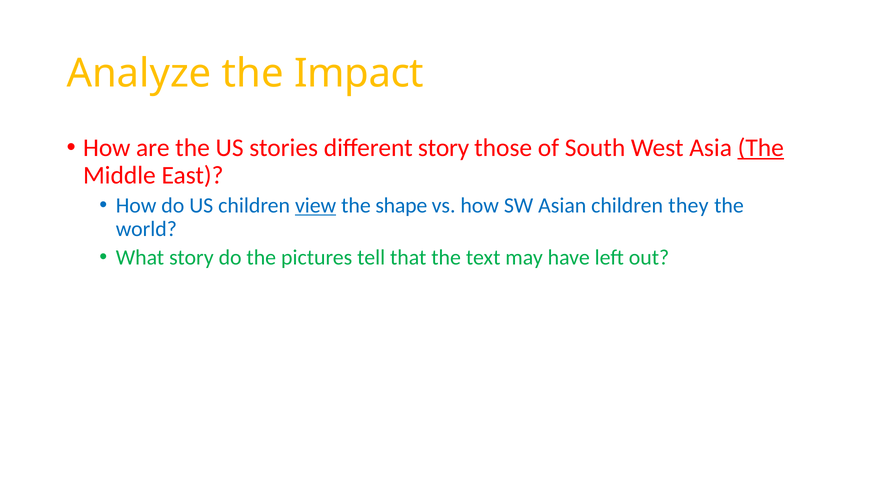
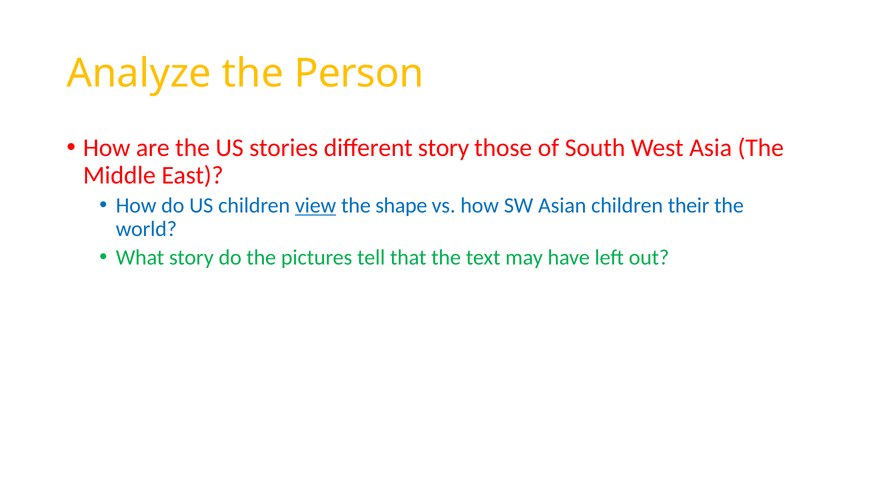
Impact: Impact -> Person
The at (761, 148) underline: present -> none
they: they -> their
